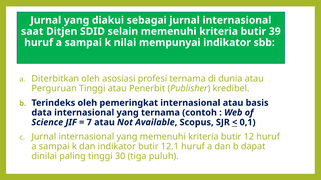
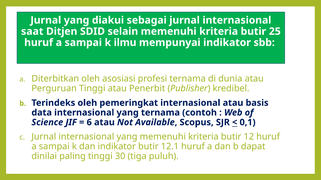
39: 39 -> 25
nilai: nilai -> ilmu
7: 7 -> 6
